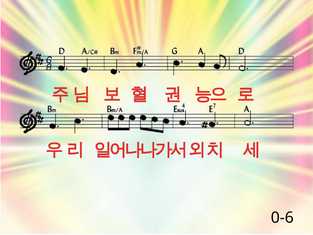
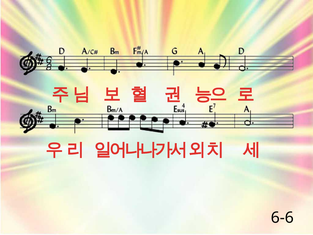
0-6: 0-6 -> 6-6
